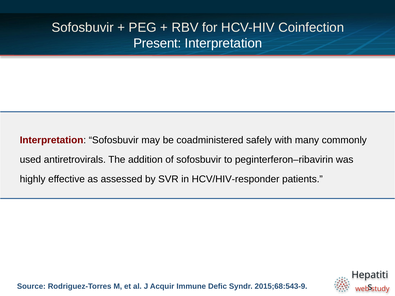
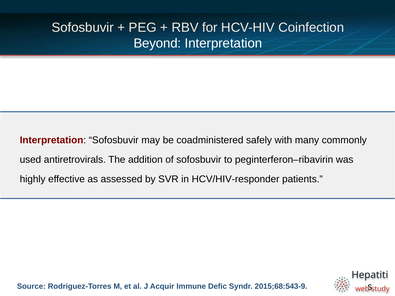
Present: Present -> Beyond
